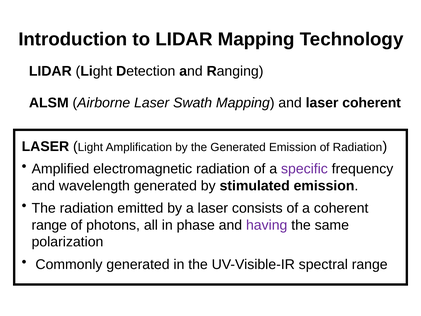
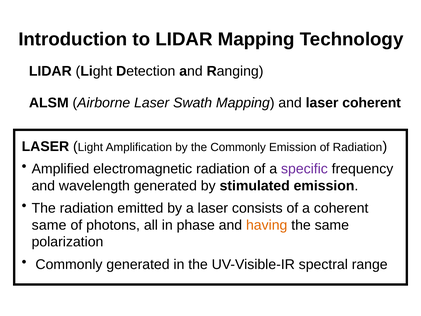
the Generated: Generated -> Commonly
range at (49, 225): range -> same
having colour: purple -> orange
